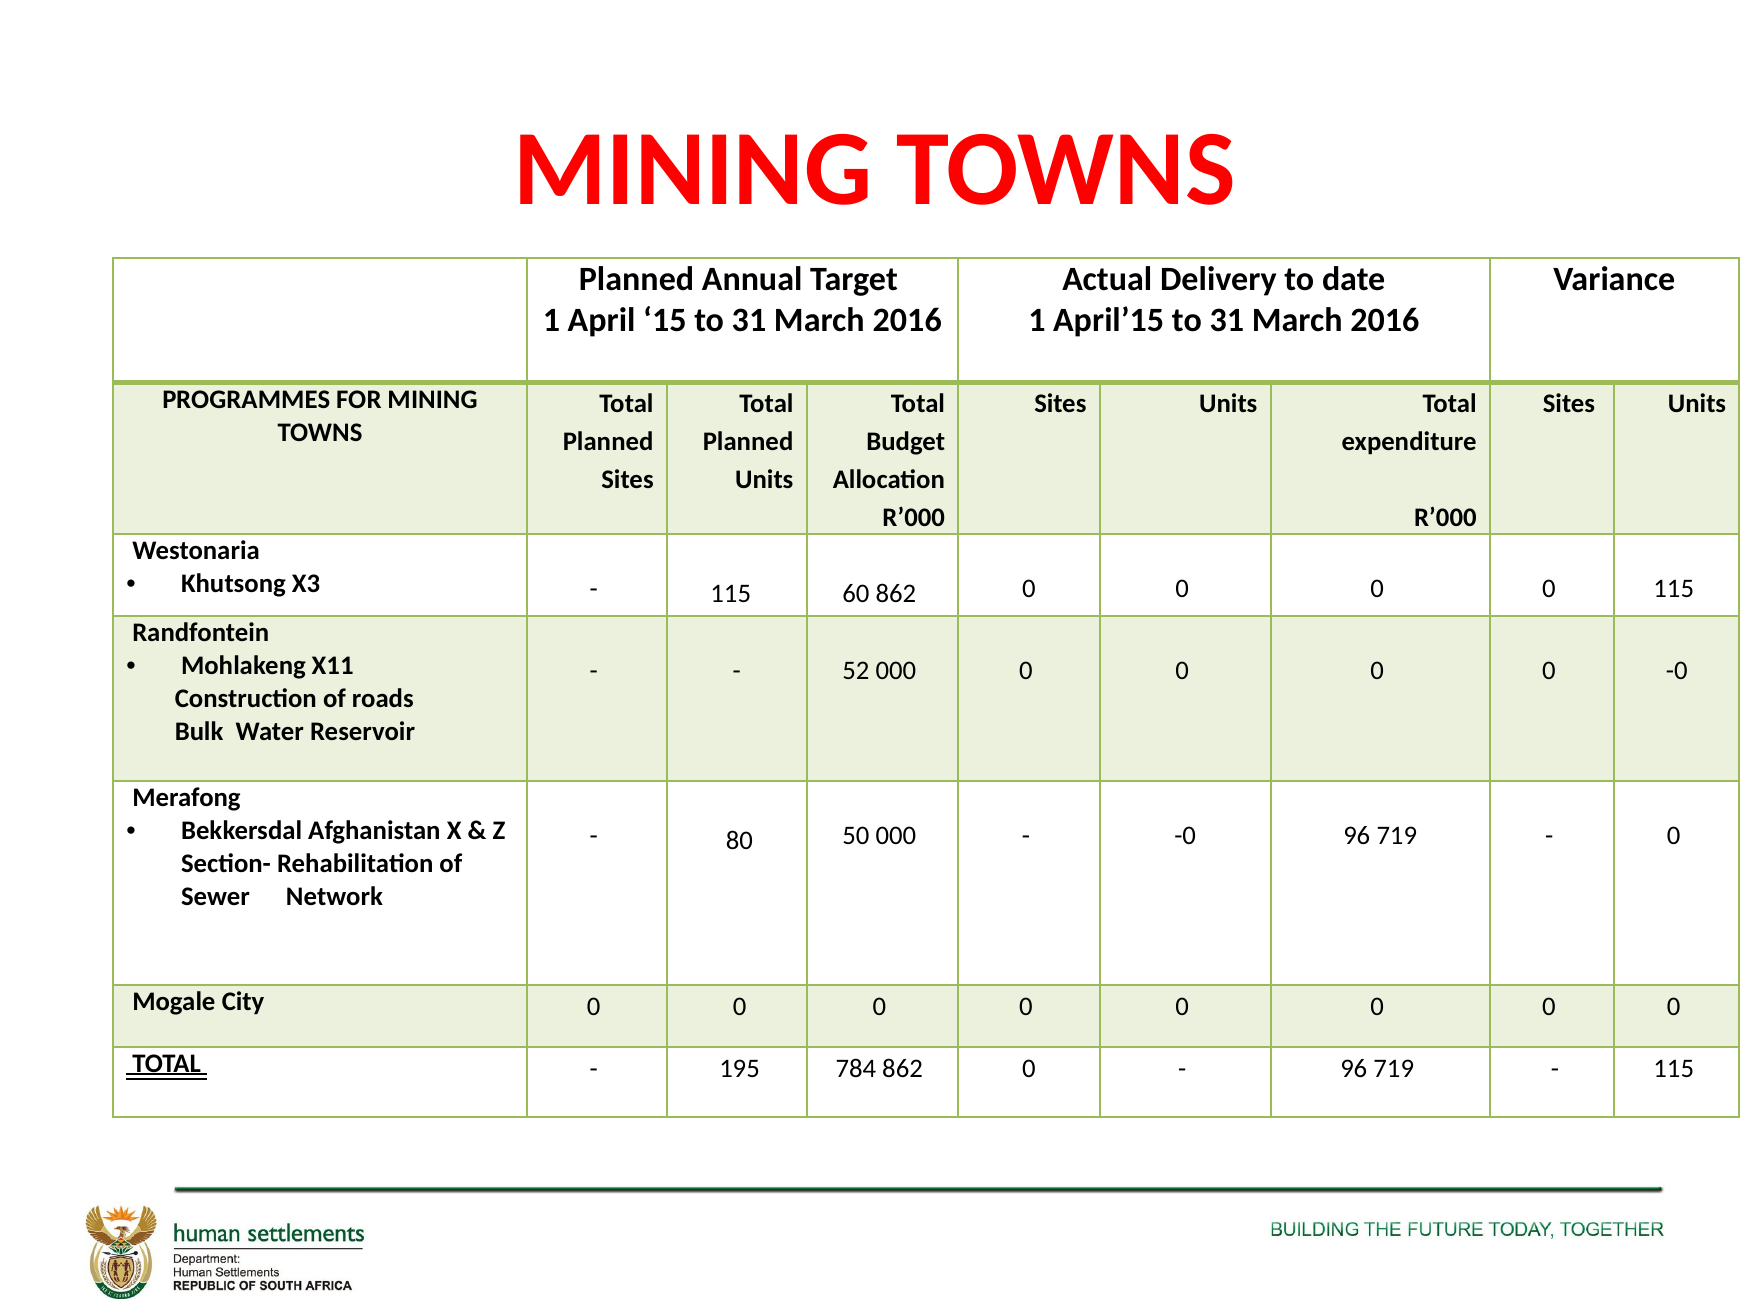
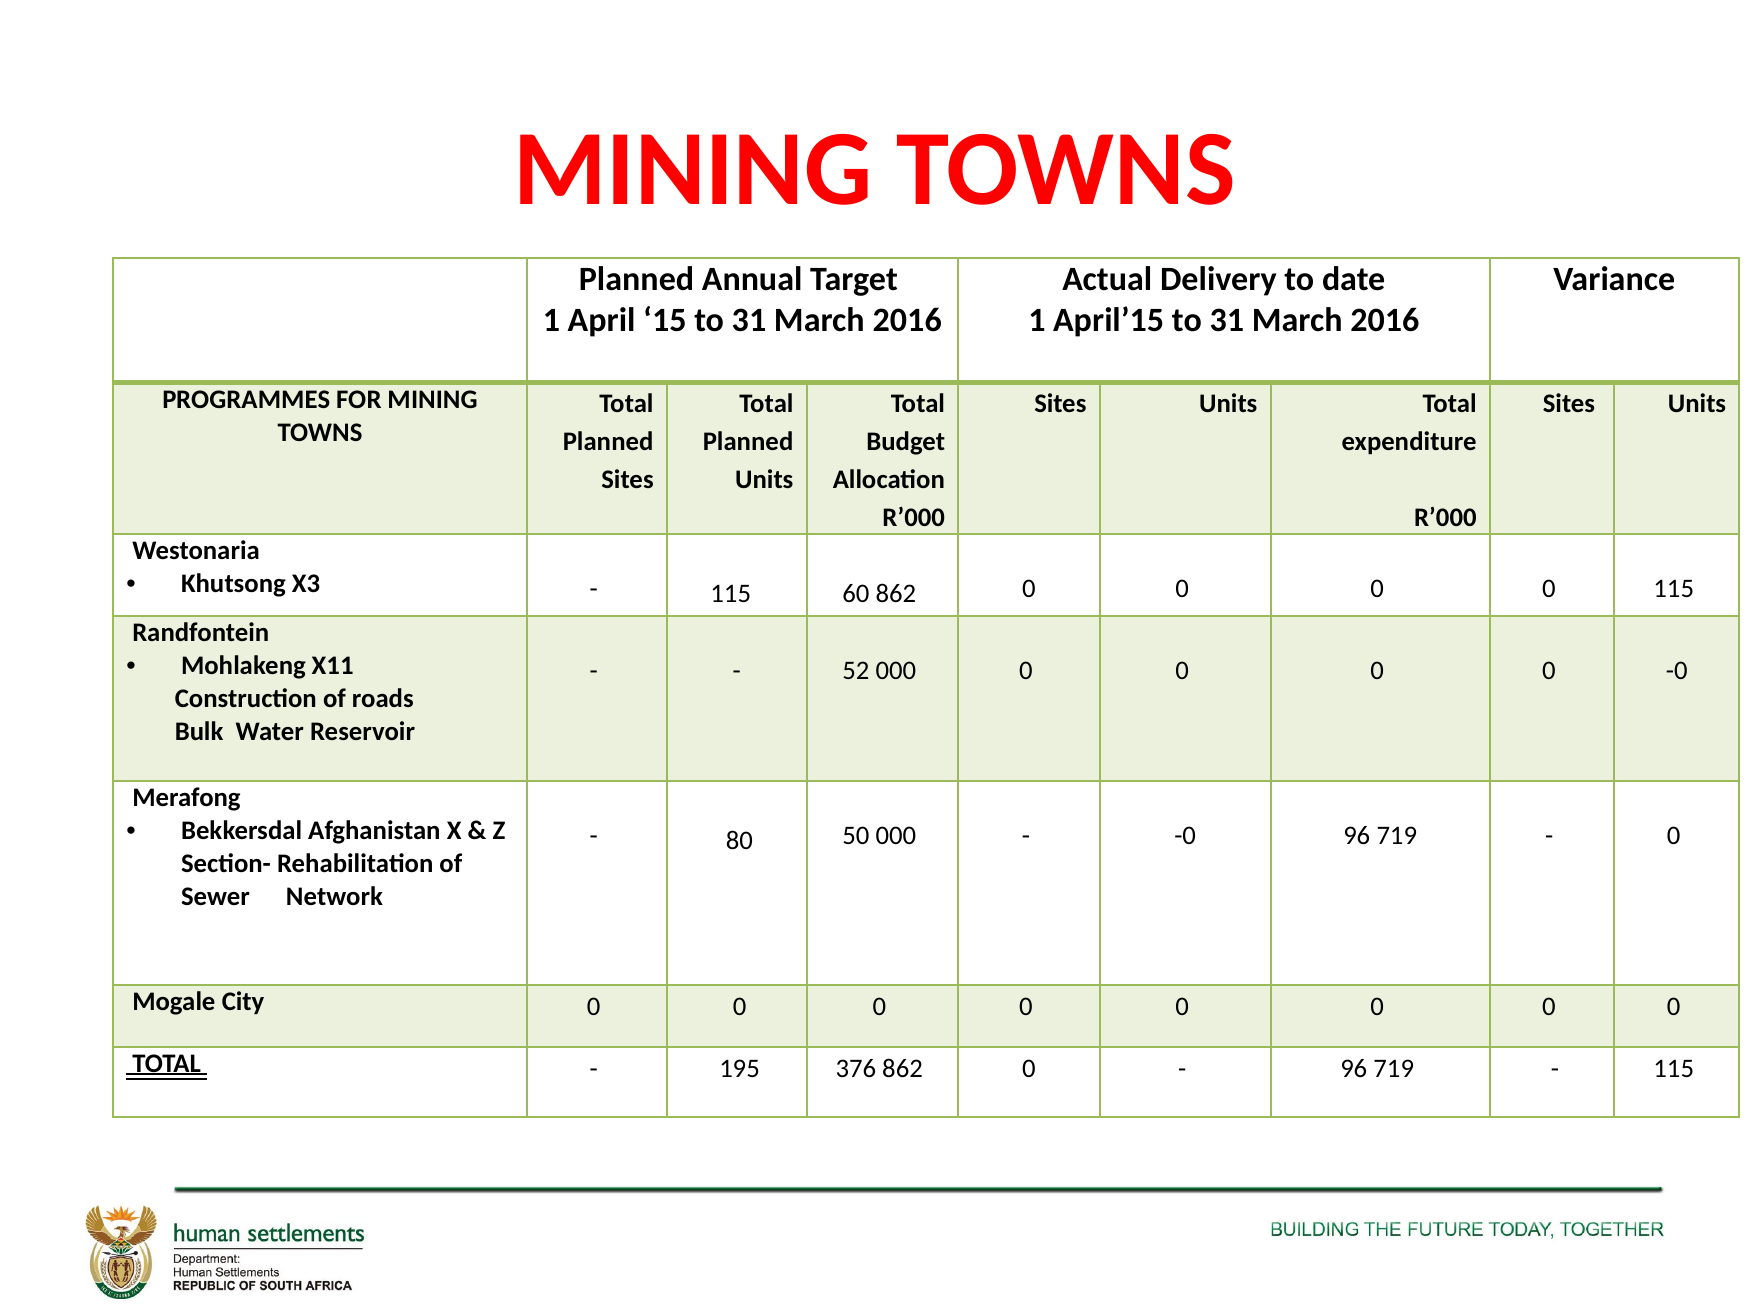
784: 784 -> 376
